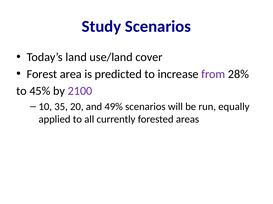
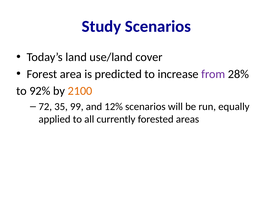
45%: 45% -> 92%
2100 colour: purple -> orange
10: 10 -> 72
20: 20 -> 99
49%: 49% -> 12%
